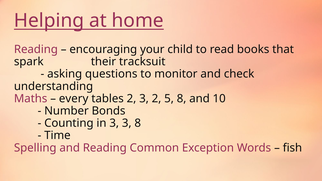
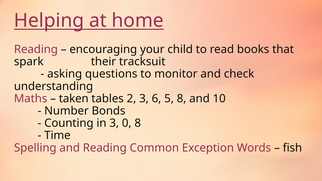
every: every -> taken
3 2: 2 -> 6
3 3: 3 -> 0
